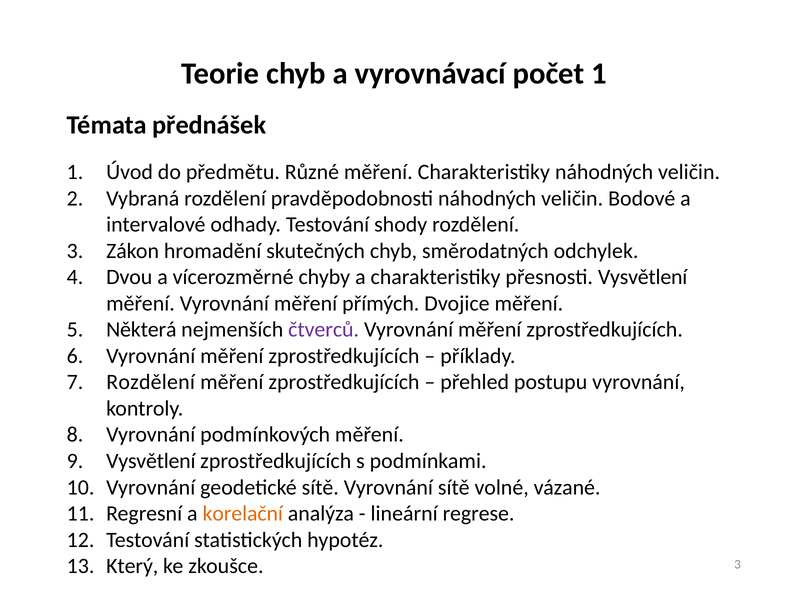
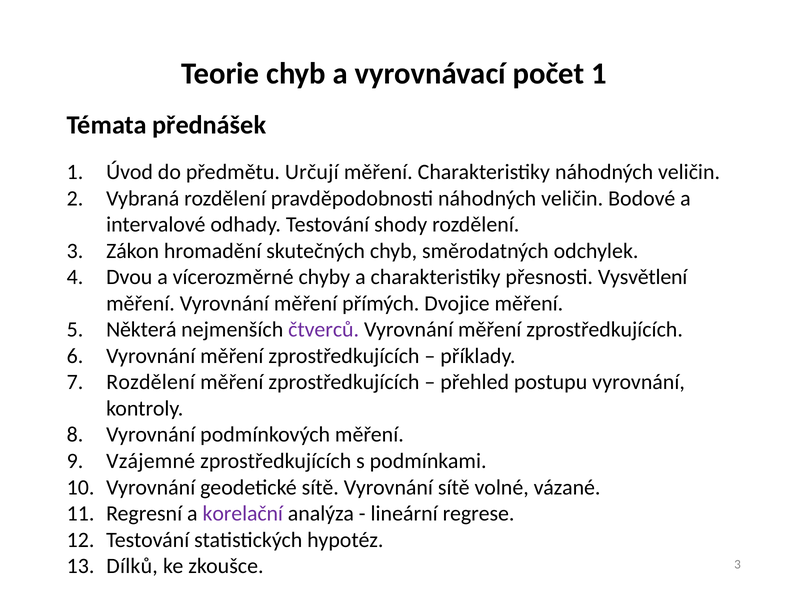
Různé: Různé -> Určují
Vysvětlení at (151, 461): Vysvětlení -> Vzájemné
korelační colour: orange -> purple
Který: Který -> Dílků
